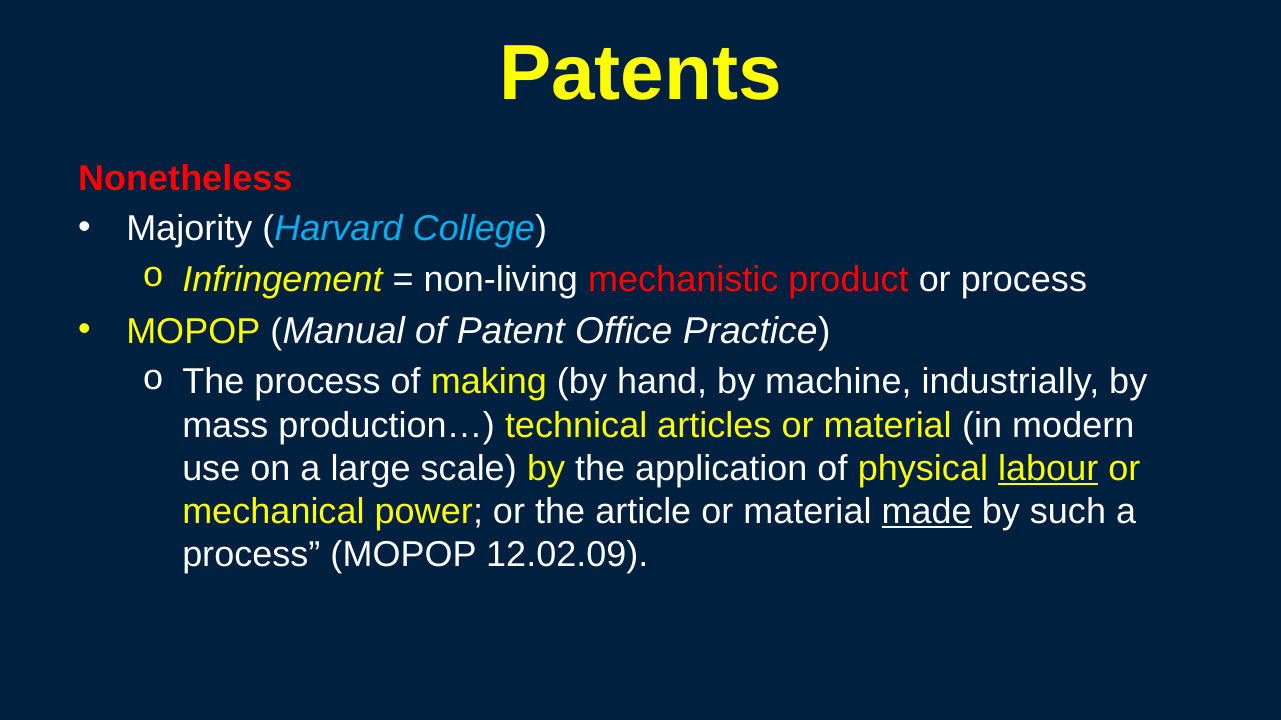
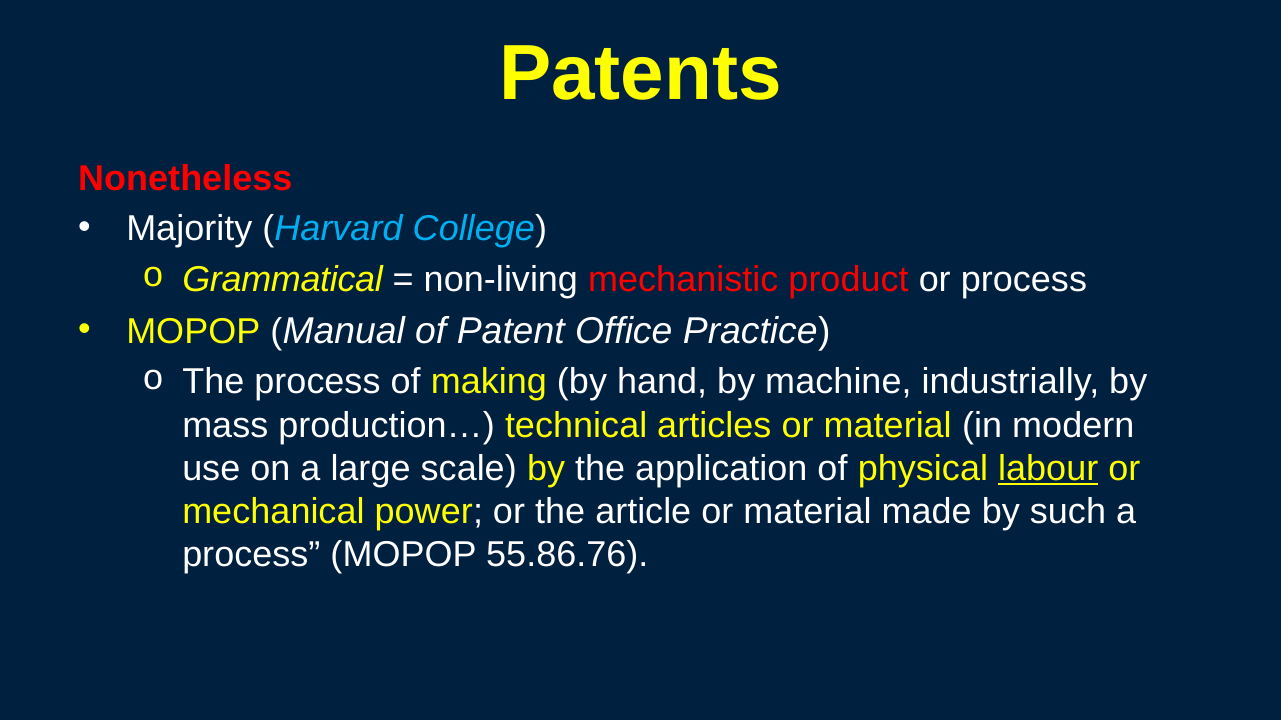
Infringement: Infringement -> Grammatical
made underline: present -> none
12.02.09: 12.02.09 -> 55.86.76
